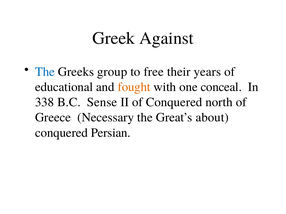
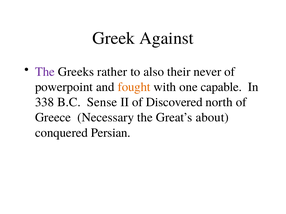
The at (45, 72) colour: blue -> purple
group: group -> rather
free: free -> also
years: years -> never
educational: educational -> powerpoint
conceal: conceal -> capable
of Conquered: Conquered -> Discovered
